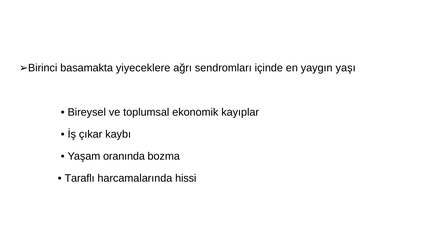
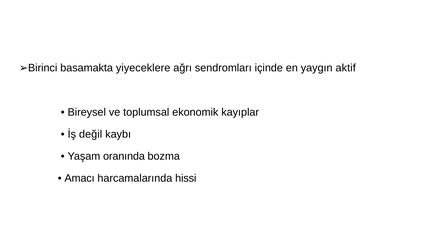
yaşı: yaşı -> aktif
çıkar: çıkar -> değil
Taraflı: Taraflı -> Amacı
